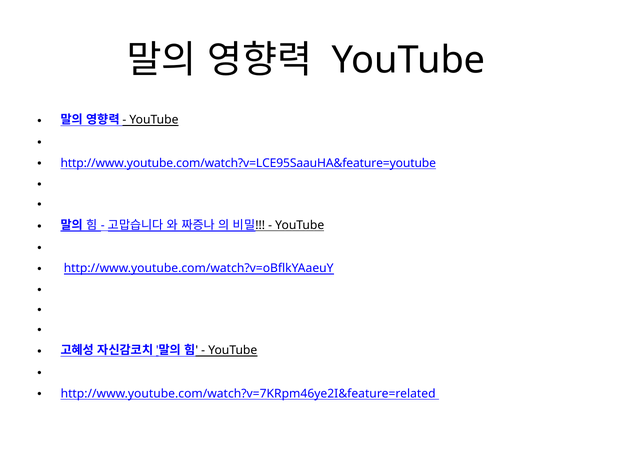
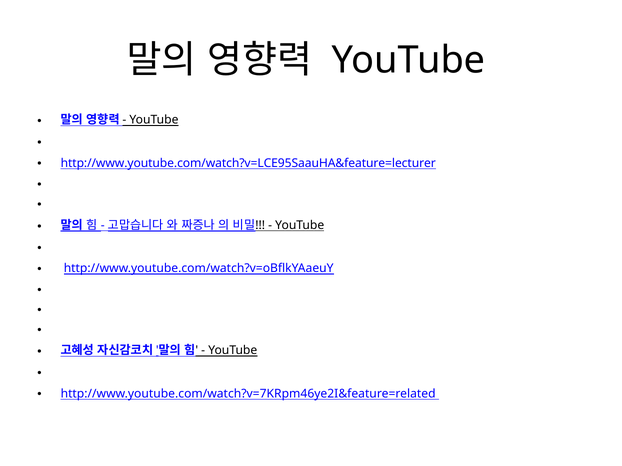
http://www.youtube.com/watch?v=LCE95SaauHA&feature=youtube: http://www.youtube.com/watch?v=LCE95SaauHA&feature=youtube -> http://www.youtube.com/watch?v=LCE95SaauHA&feature=lecturer
